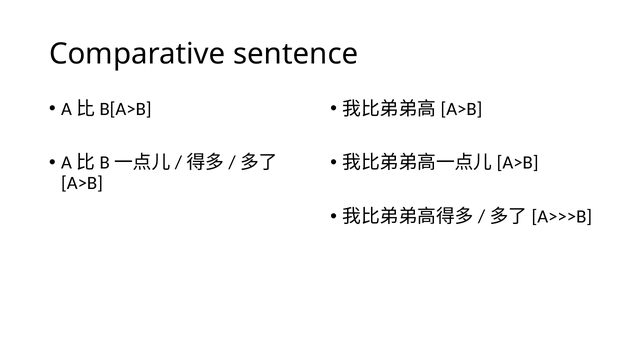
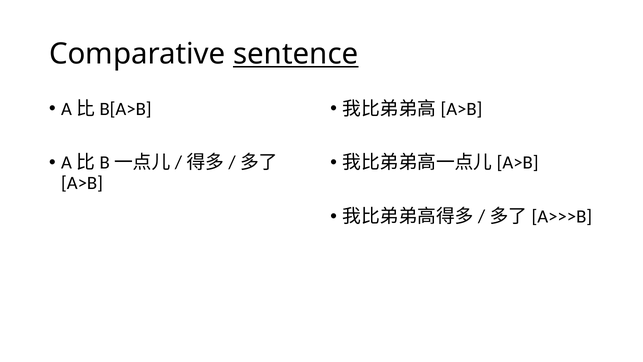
sentence underline: none -> present
